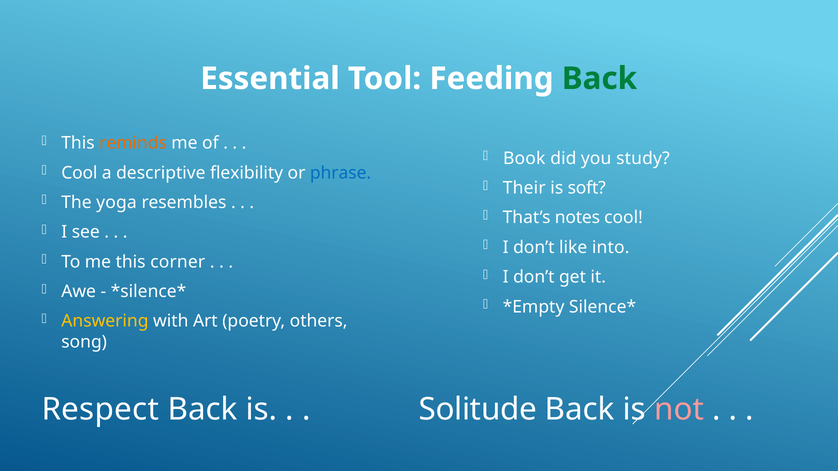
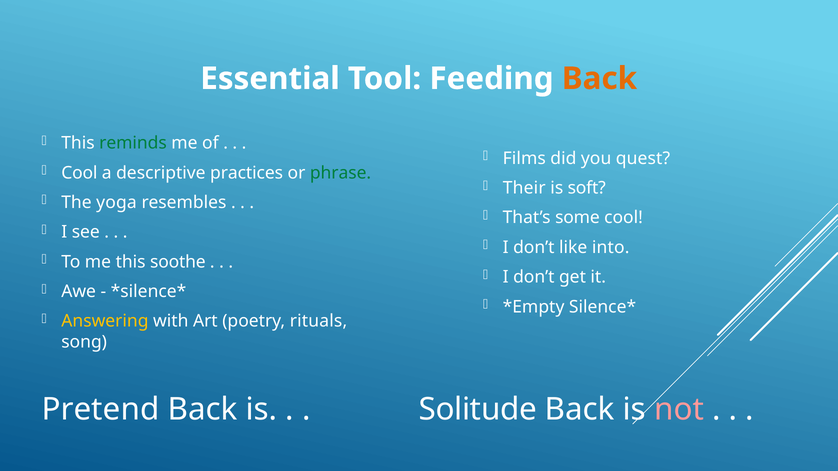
Back at (599, 79) colour: green -> orange
reminds colour: orange -> green
Book: Book -> Films
study: study -> quest
flexibility: flexibility -> practices
phrase colour: blue -> green
notes: notes -> some
corner: corner -> soothe
others: others -> rituals
Respect: Respect -> Pretend
